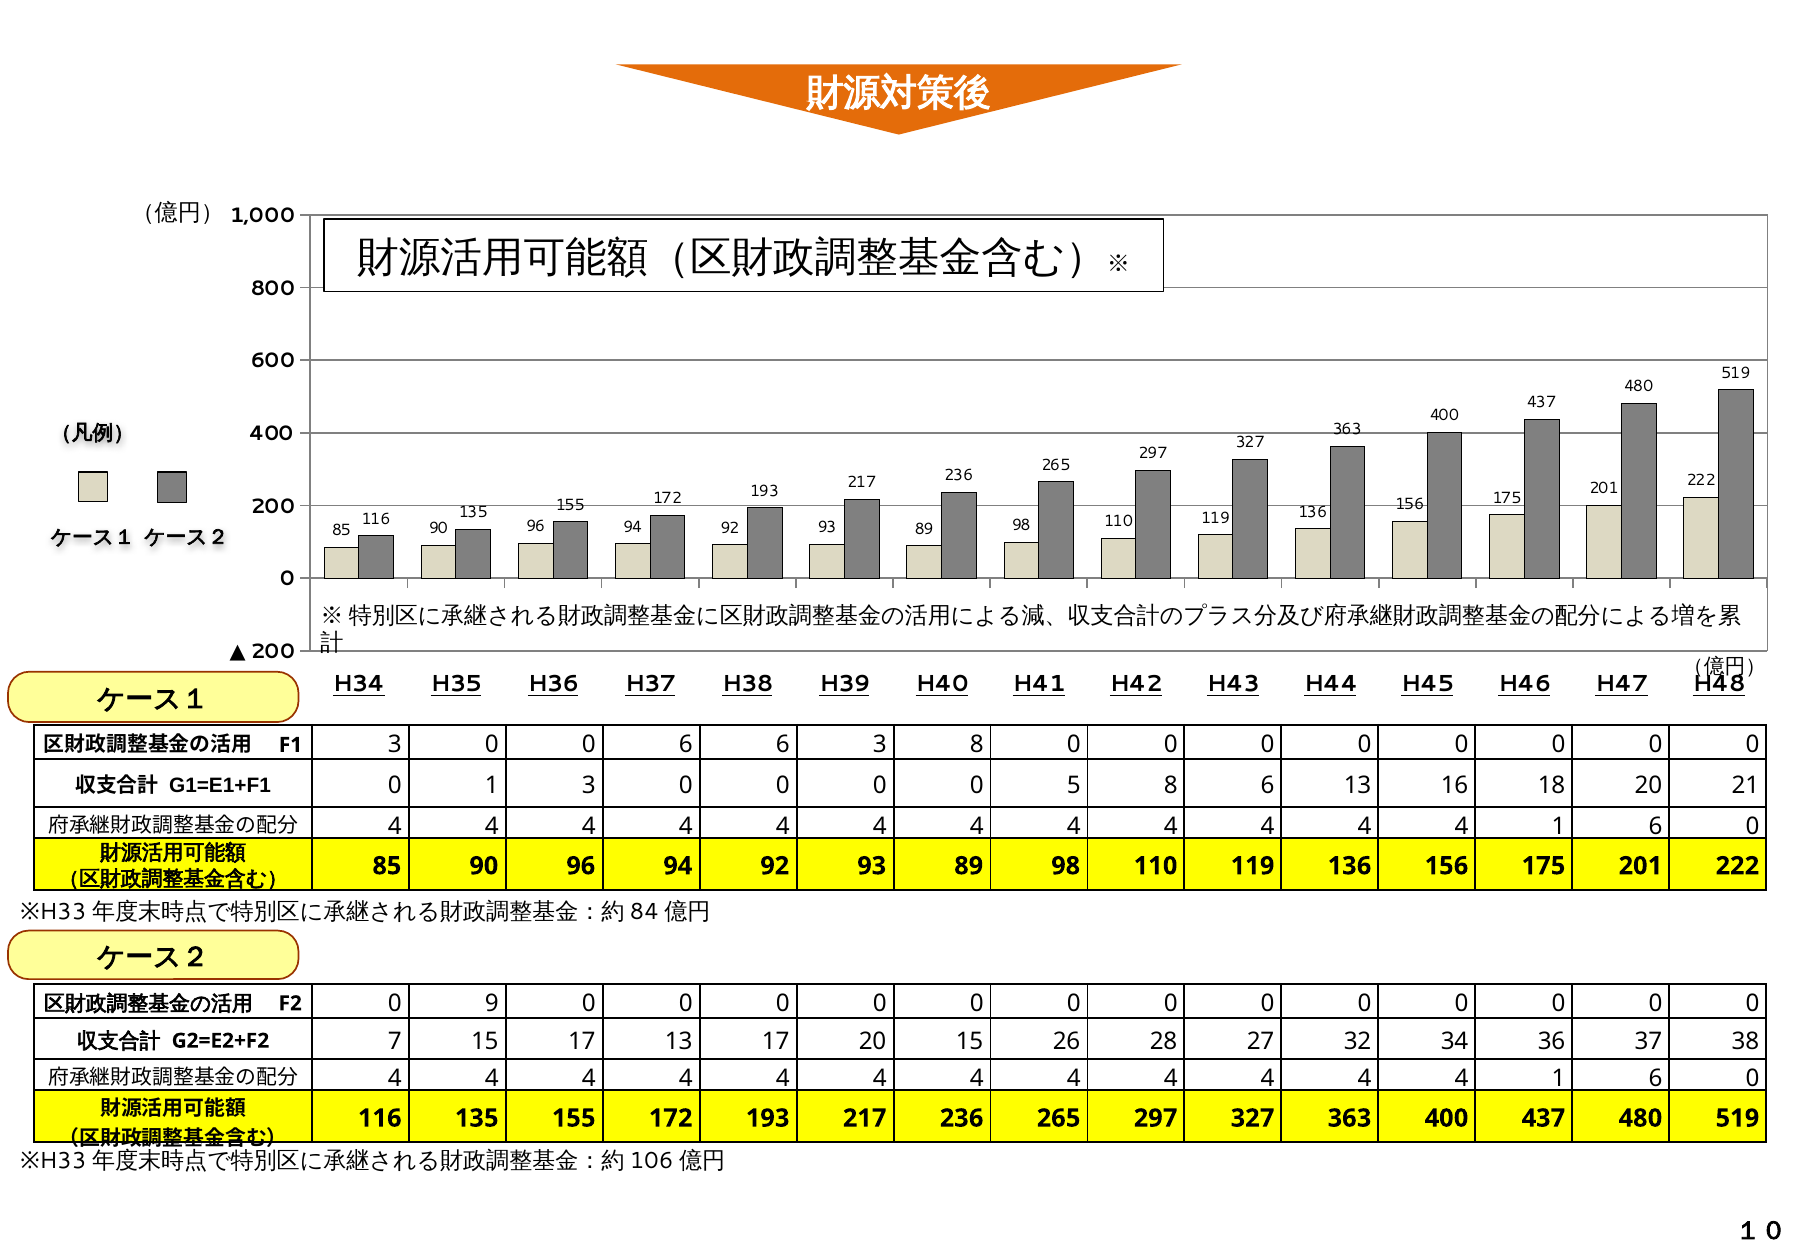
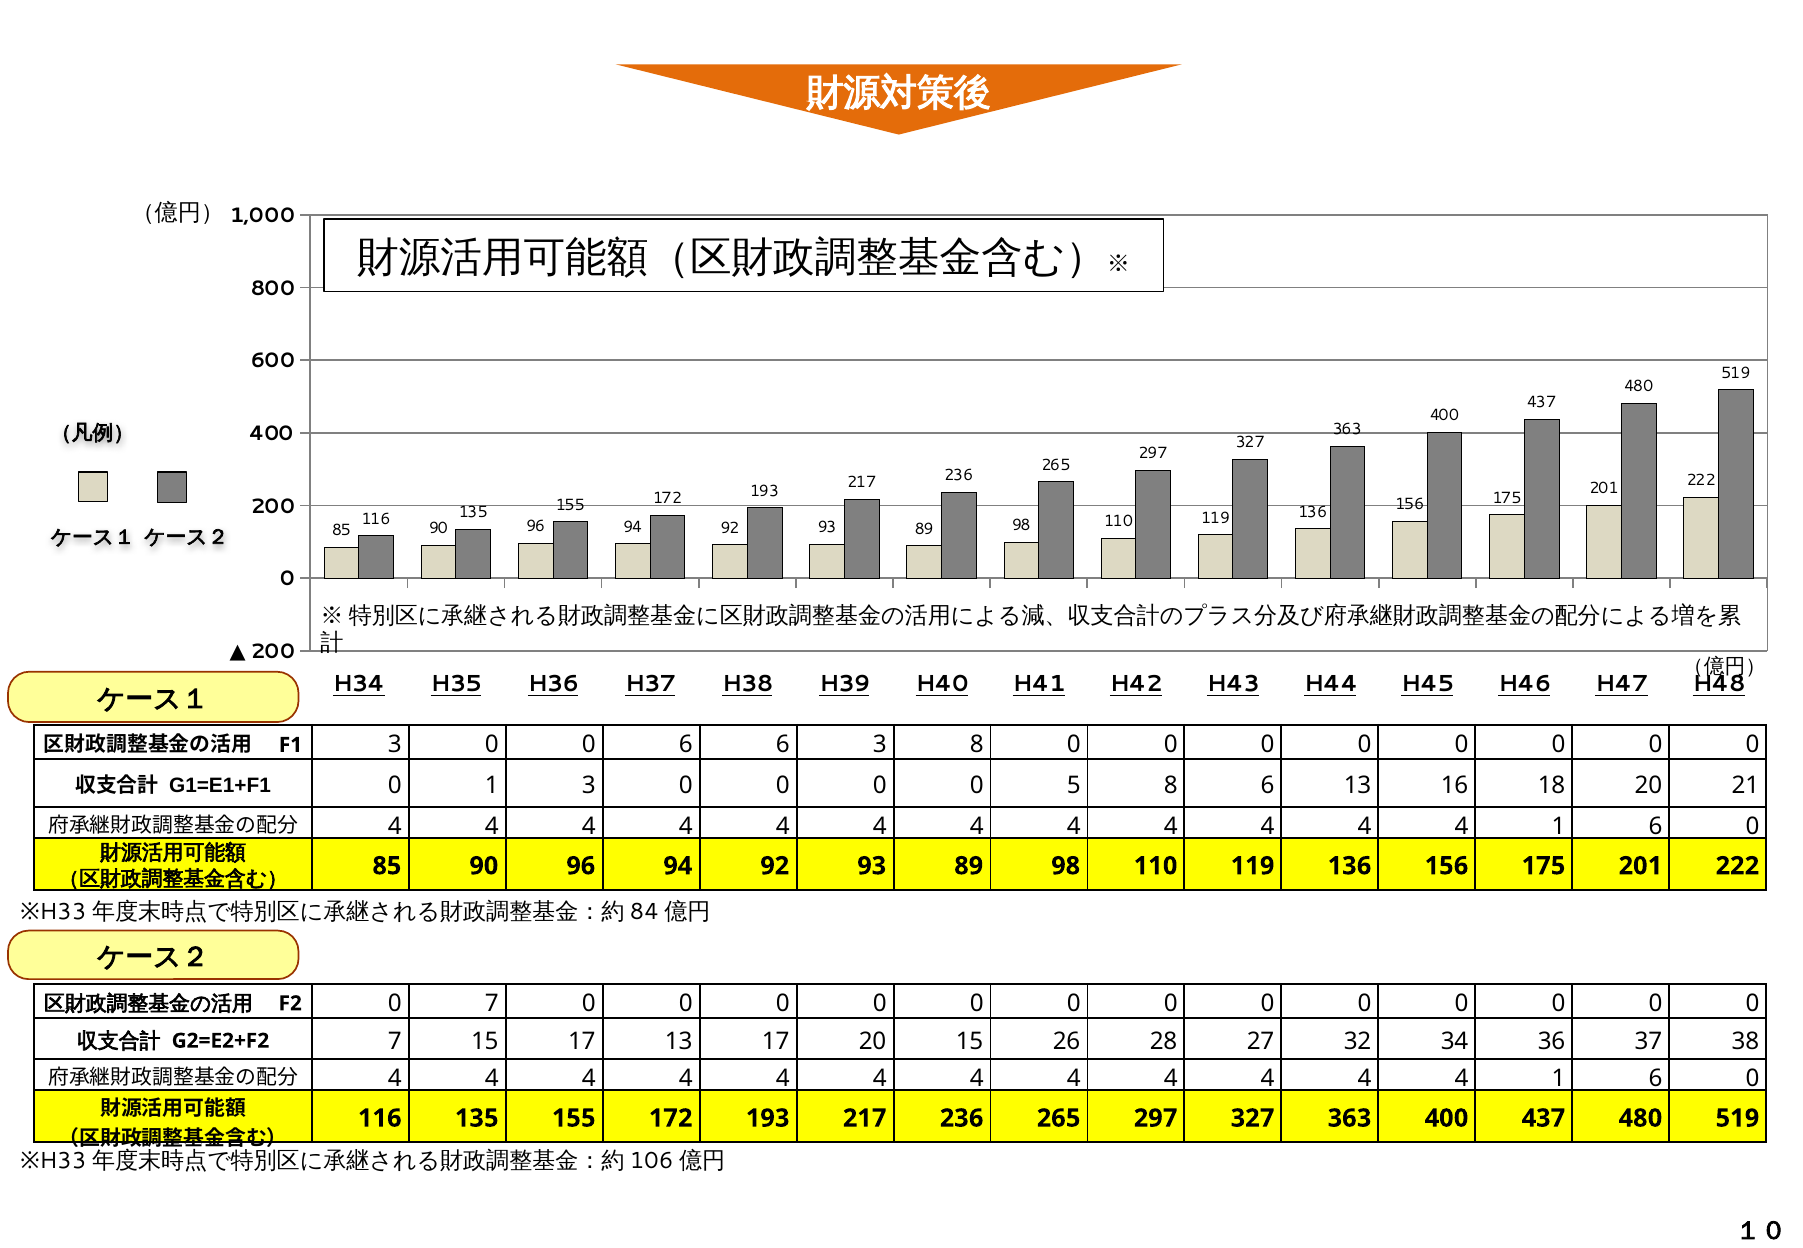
0 9: 9 -> 7
